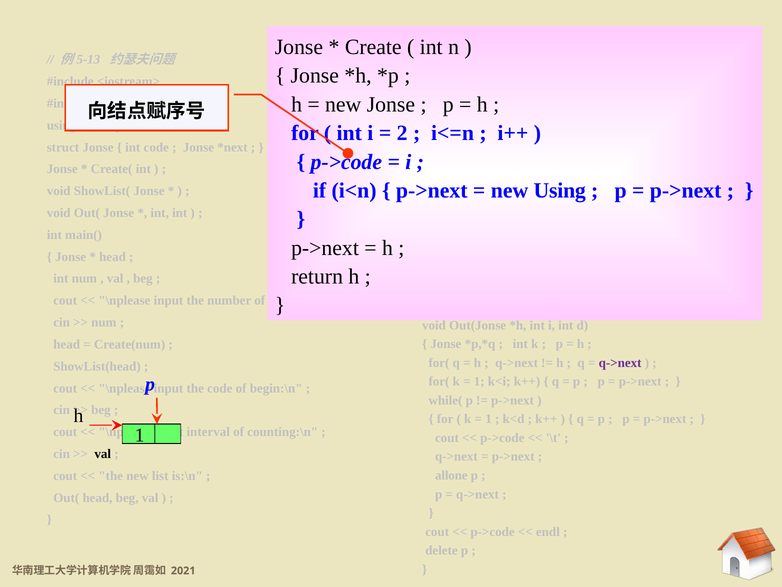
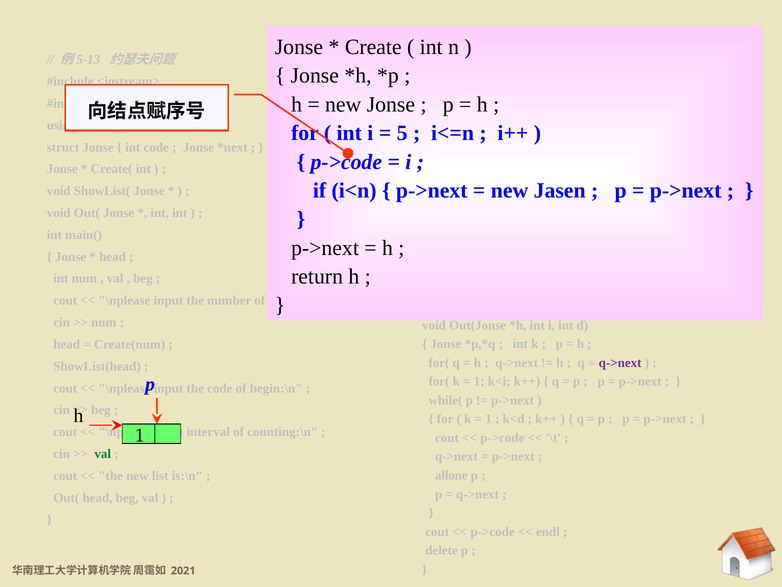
2: 2 -> 5
new Using: Using -> Jasen
val at (103, 454) colour: black -> green
